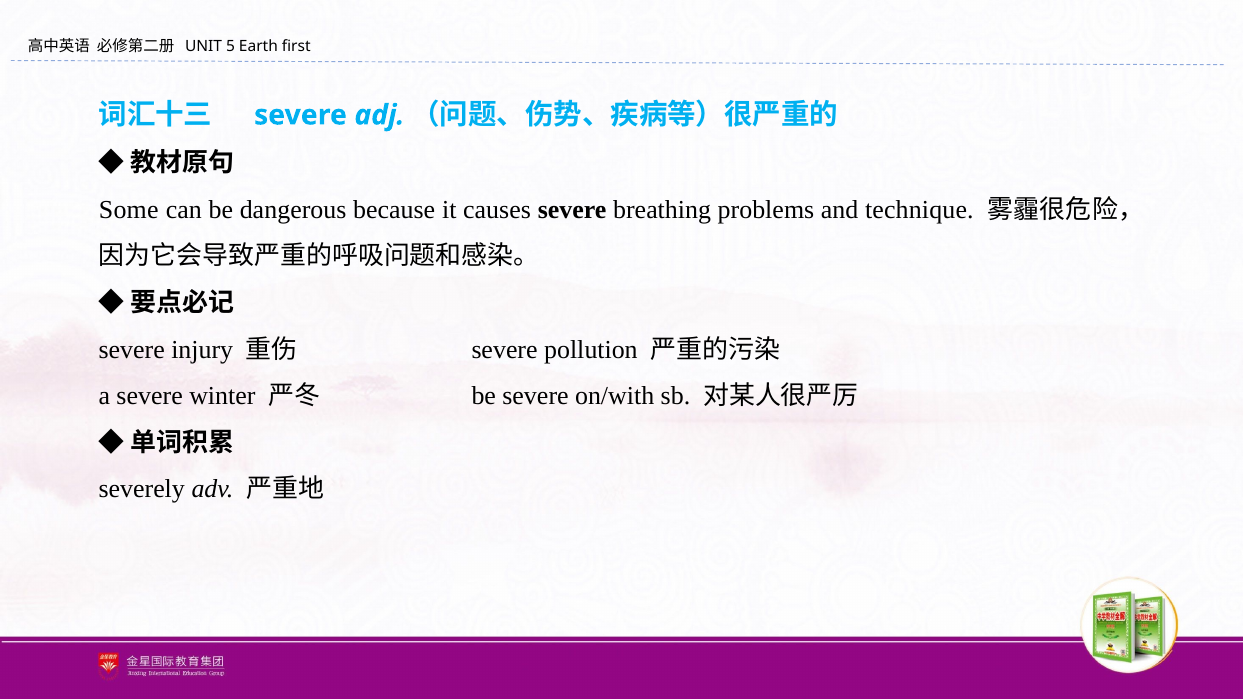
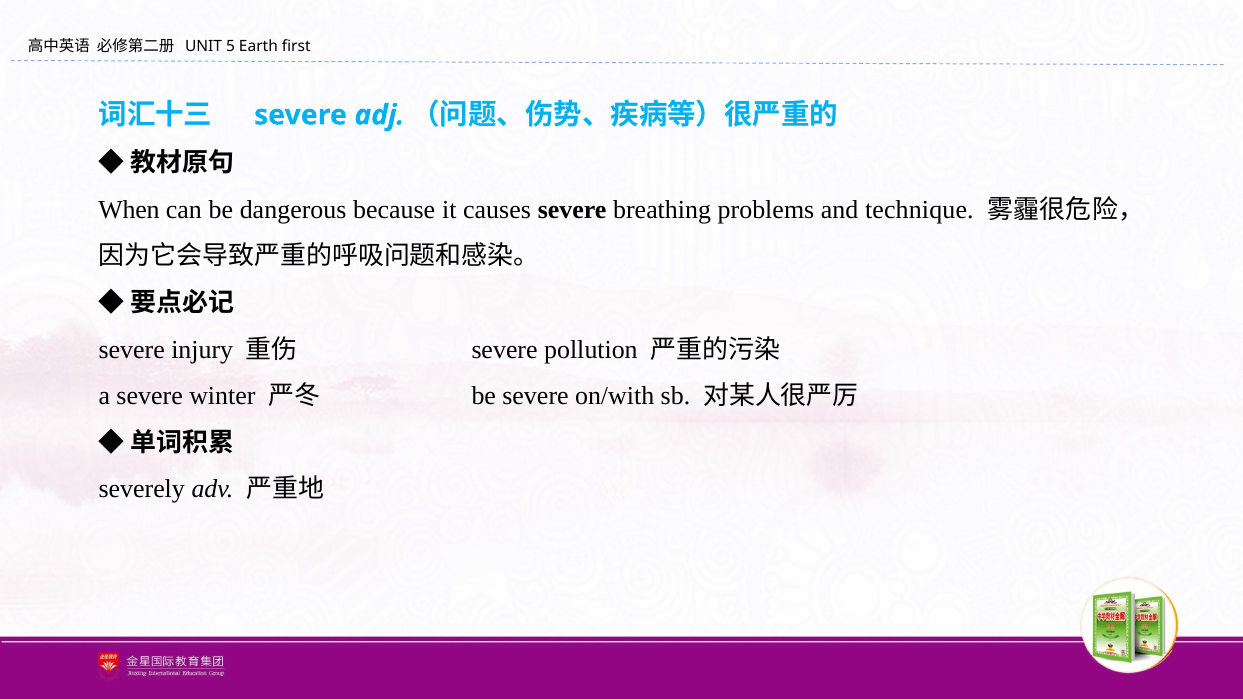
Some: Some -> When
